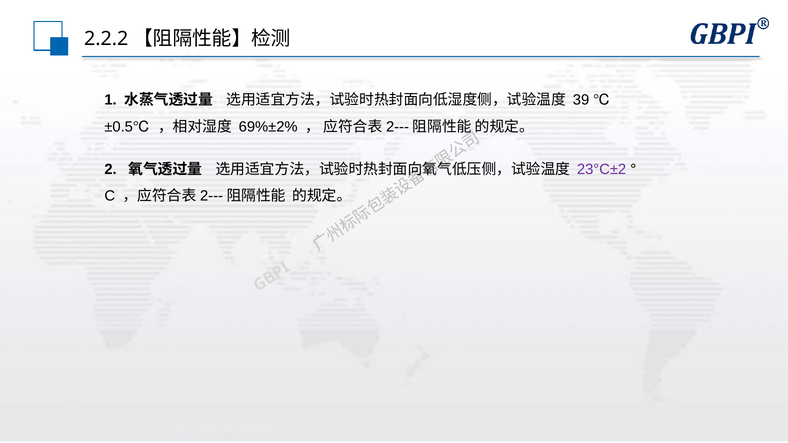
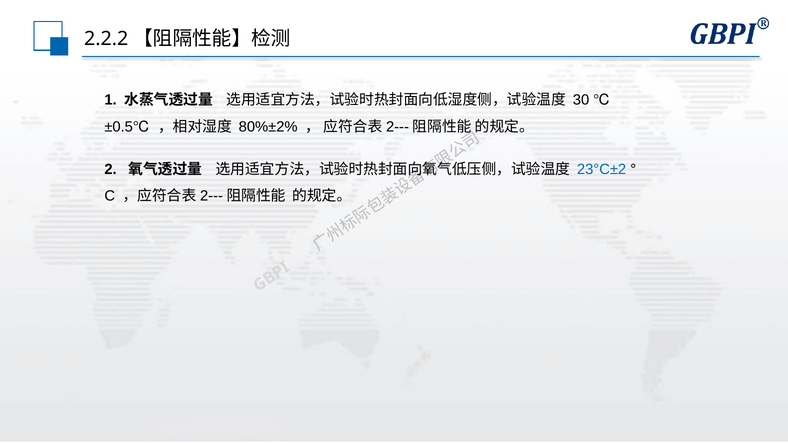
39: 39 -> 30
69%±2%: 69%±2% -> 80%±2%
23°C±2 colour: purple -> blue
